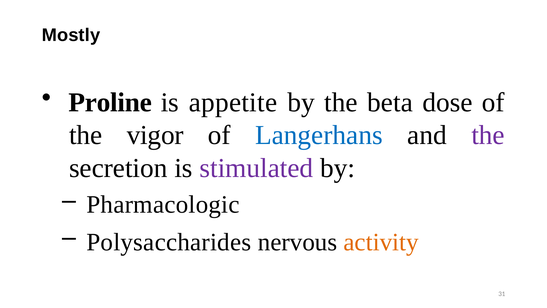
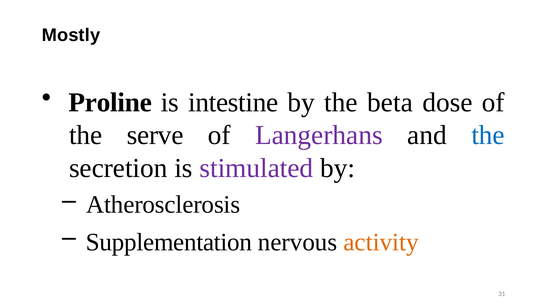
appetite: appetite -> intestine
vigor: vigor -> serve
Langerhans colour: blue -> purple
the at (488, 135) colour: purple -> blue
Pharmacologic: Pharmacologic -> Atherosclerosis
Polysaccharides: Polysaccharides -> Supplementation
